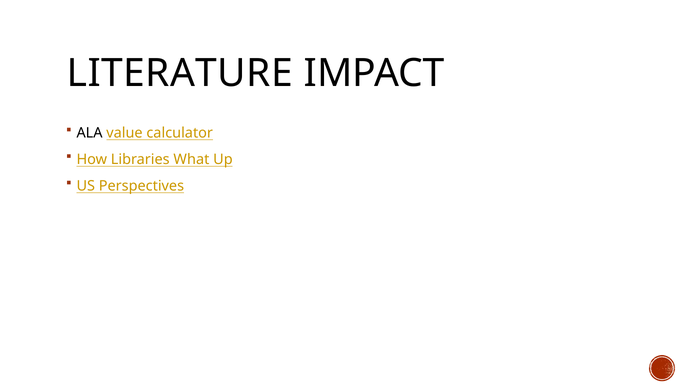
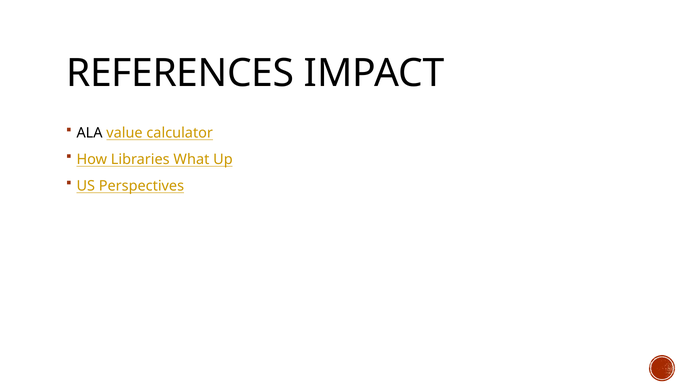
LITERATURE: LITERATURE -> REFERENCES
